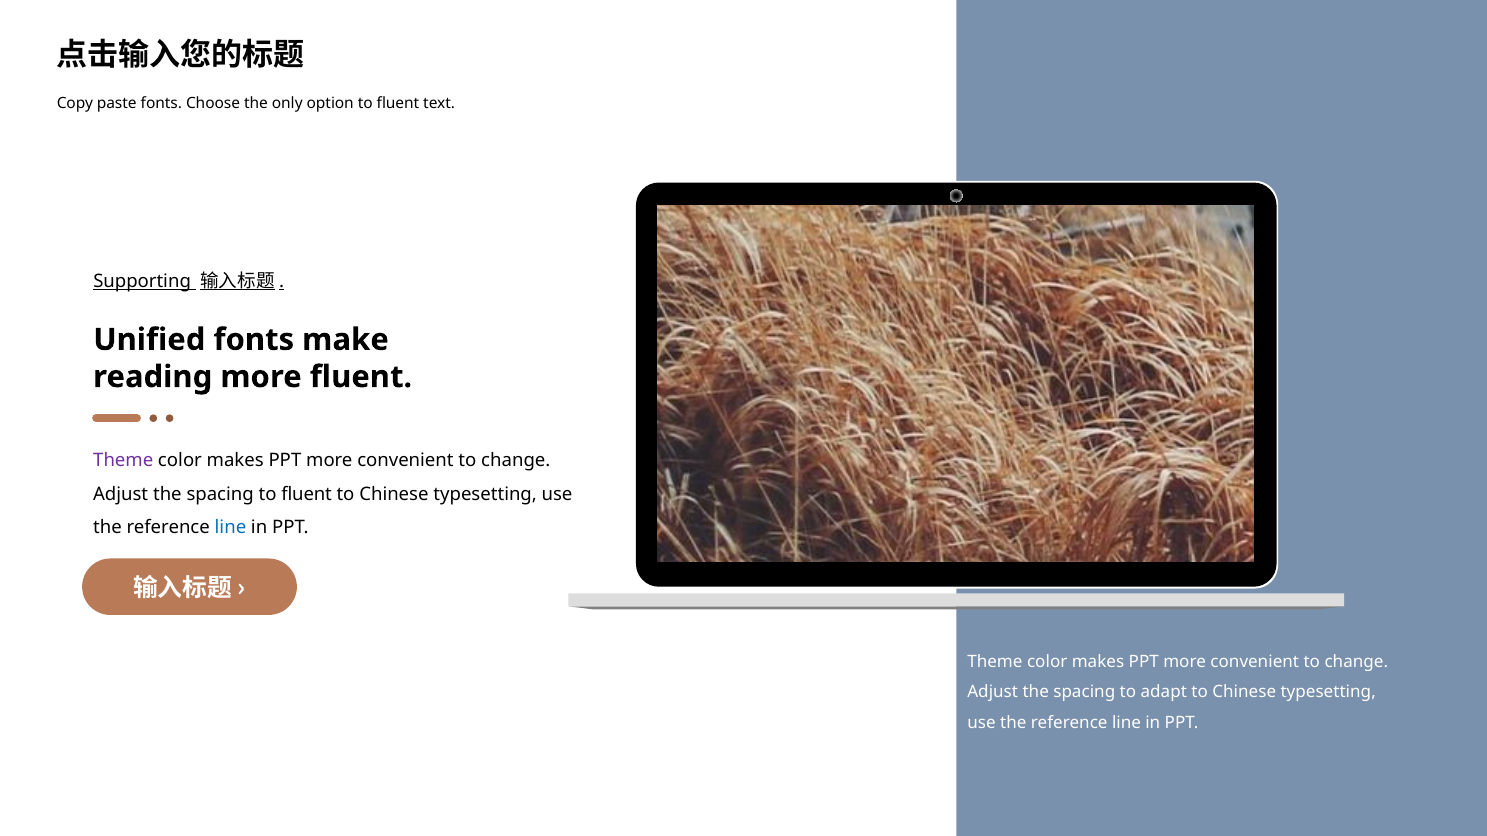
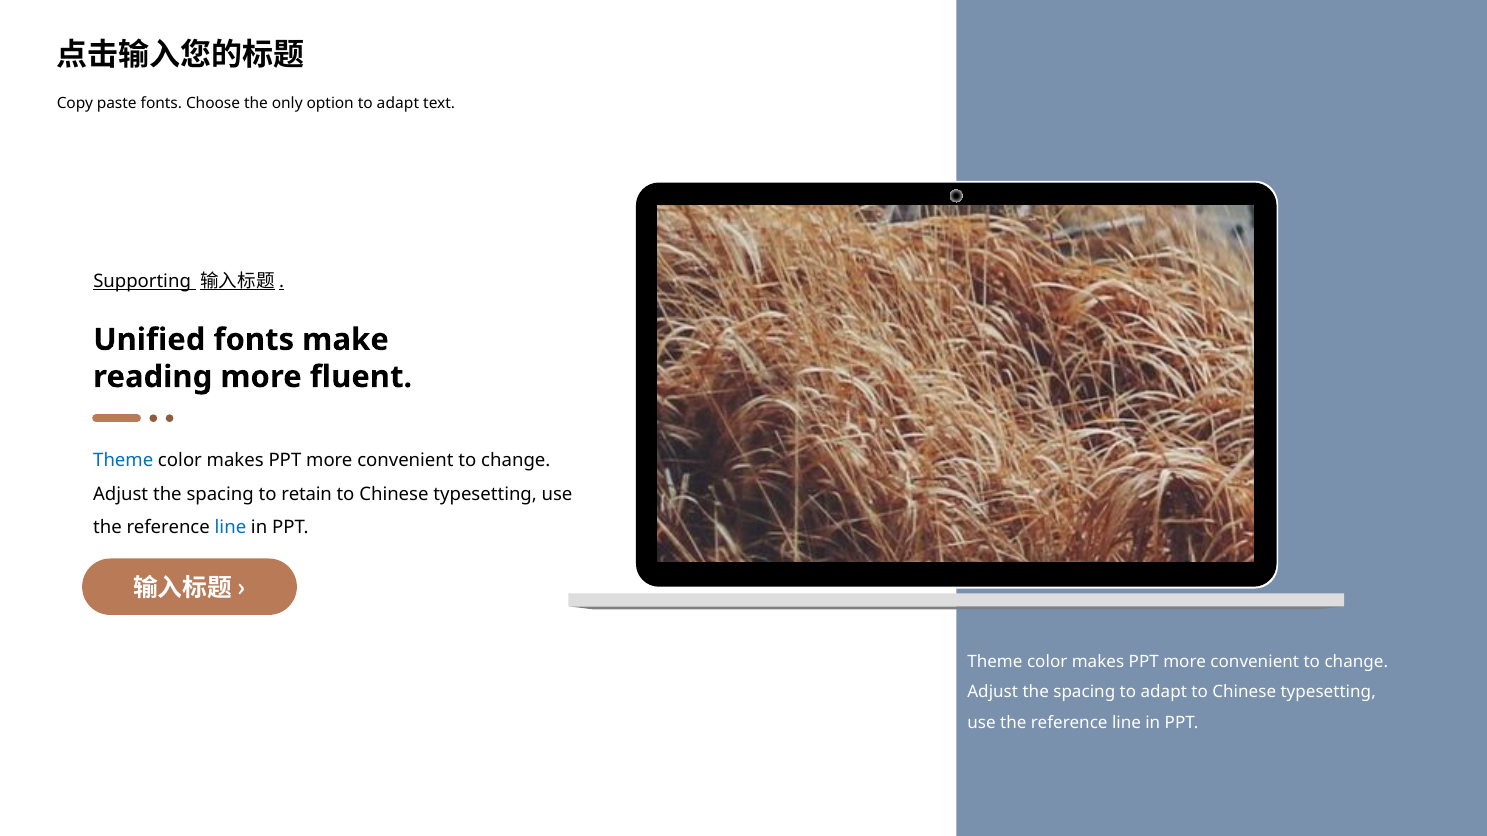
option to fluent: fluent -> adapt
Theme at (123, 461) colour: purple -> blue
spacing to fluent: fluent -> retain
